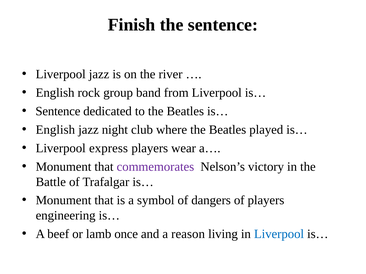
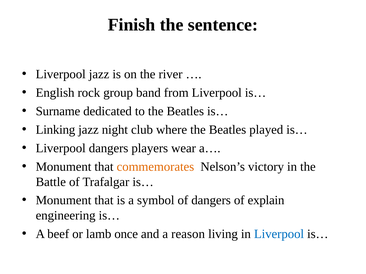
Sentence at (58, 111): Sentence -> Surname
English at (55, 130): English -> Linking
Liverpool express: express -> dangers
commemorates colour: purple -> orange
of players: players -> explain
